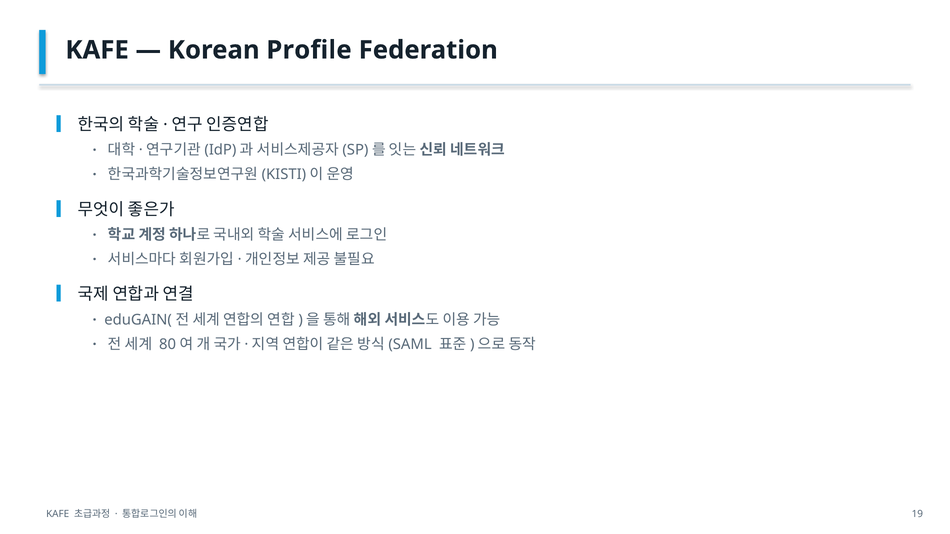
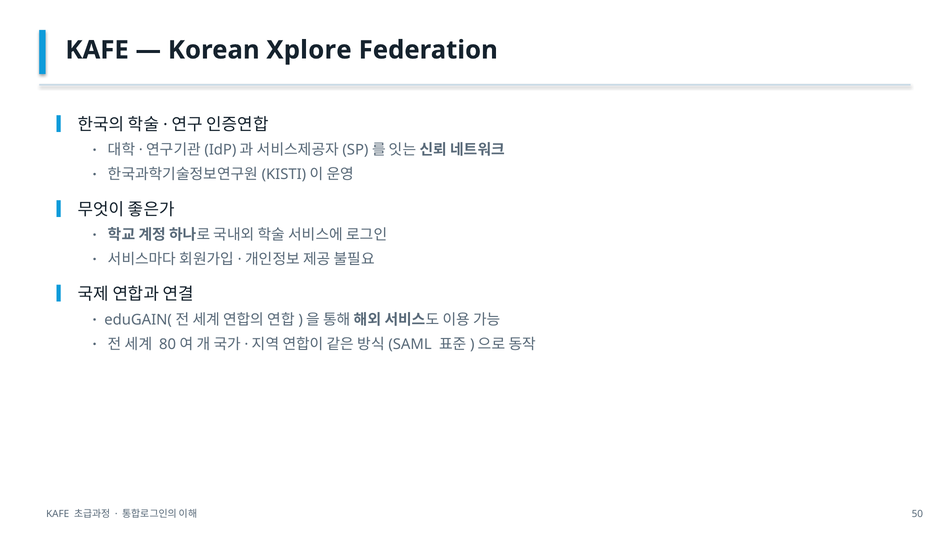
Profile: Profile -> Xplore
19: 19 -> 50
